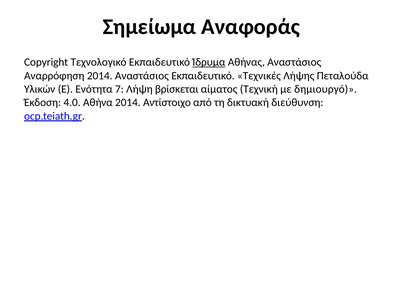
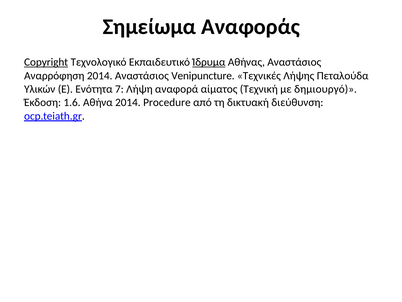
Copyright underline: none -> present
Αναστάσιος Εκπαιδευτικό: Εκπαιδευτικό -> Venipuncture
βρίσκεται: βρίσκεται -> αναφορά
4.0: 4.0 -> 1.6
Αντίστοιχο: Αντίστοιχο -> Procedure
